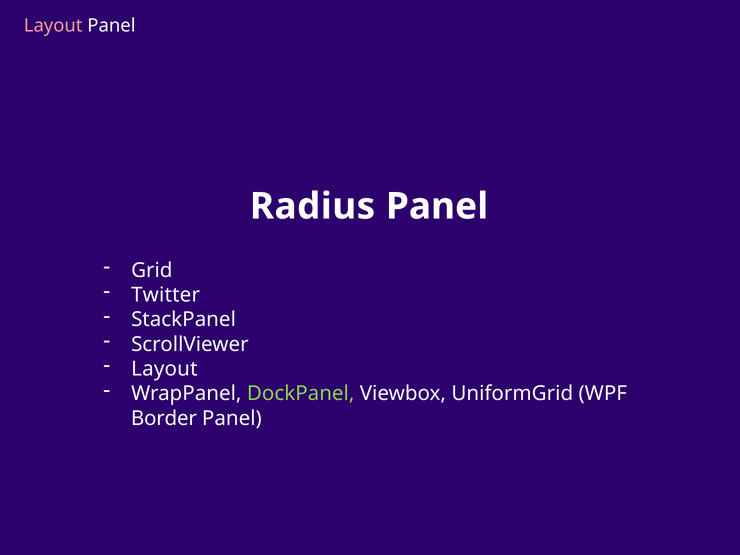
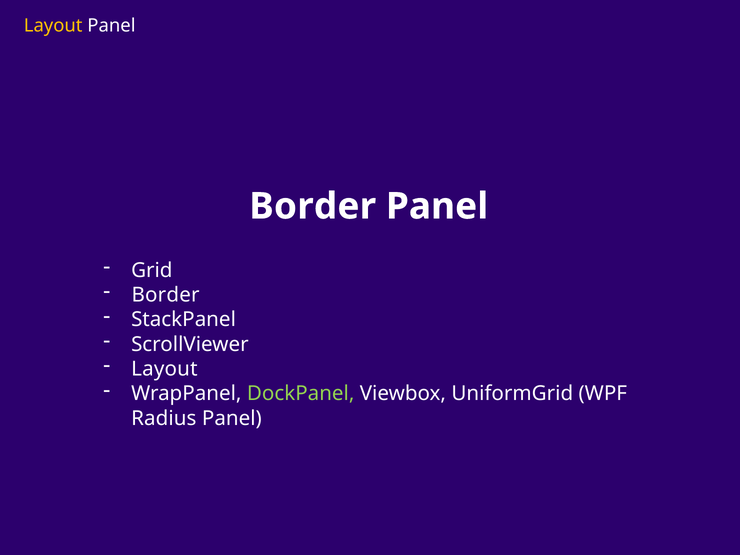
Layout at (53, 25) colour: pink -> yellow
Radius at (313, 206): Radius -> Border
Twitter at (166, 295): Twitter -> Border
Border: Border -> Radius
